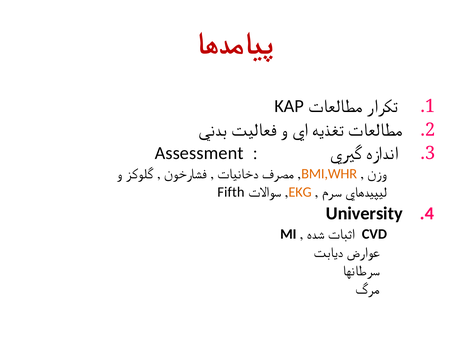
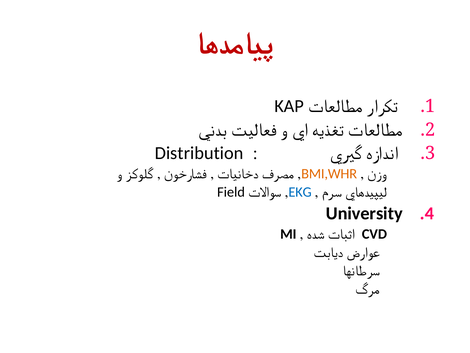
Assessment: Assessment -> Distribution
Fifth: Fifth -> Field
EKG colour: orange -> blue
